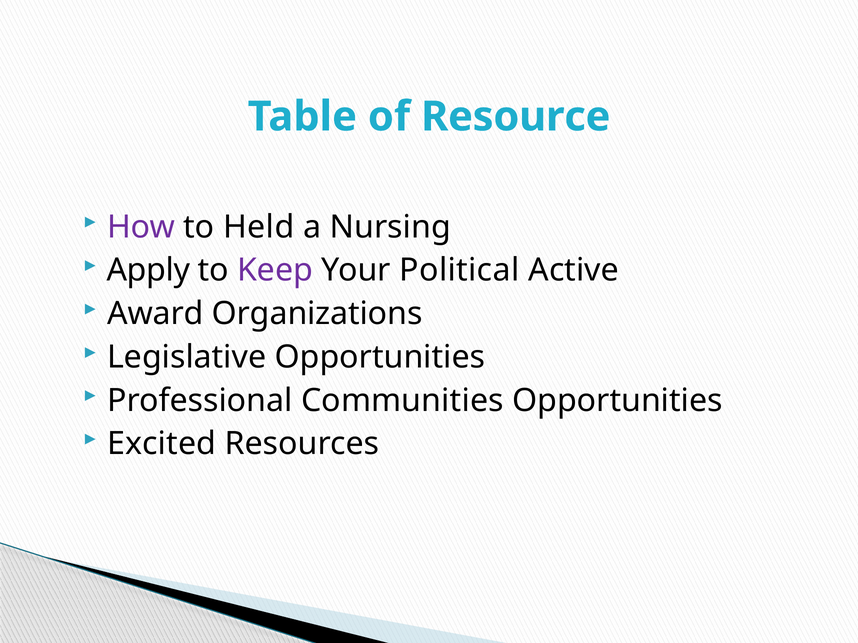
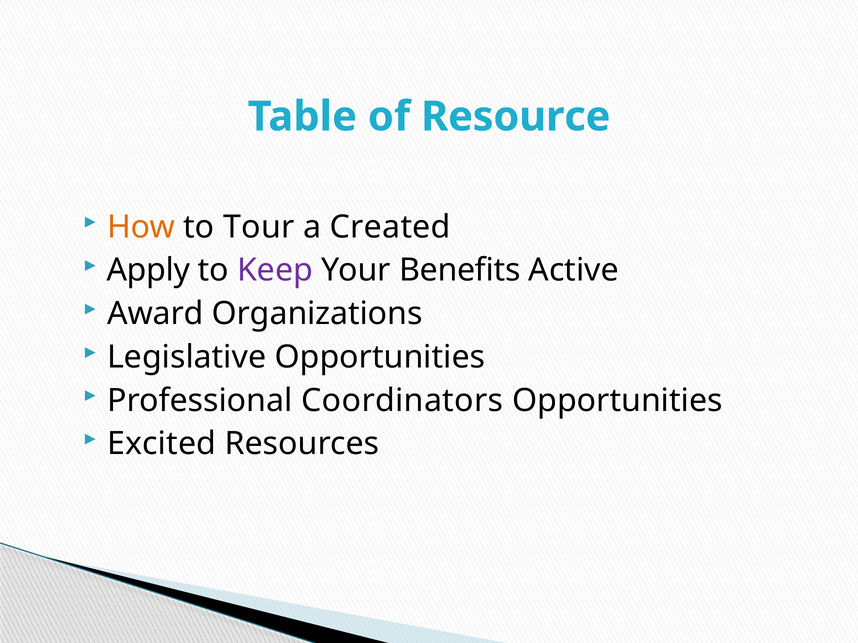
How colour: purple -> orange
Held: Held -> Tour
Nursing: Nursing -> Created
Political: Political -> Benefits
Communities: Communities -> Coordinators
